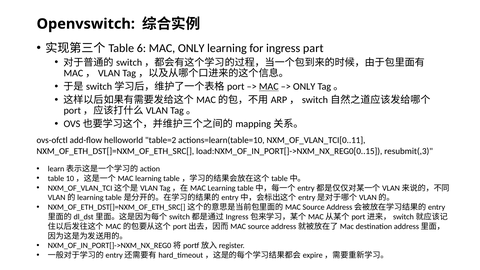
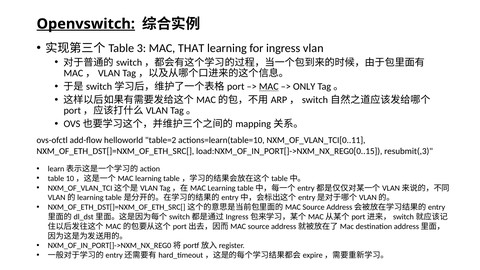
Openvswitch underline: none -> present
6: 6 -> 3
MAC ONLY: ONLY -> THAT
part: part -> vlan
